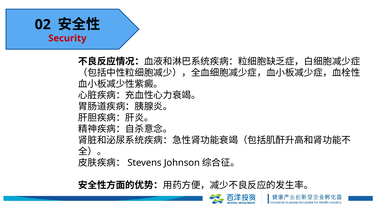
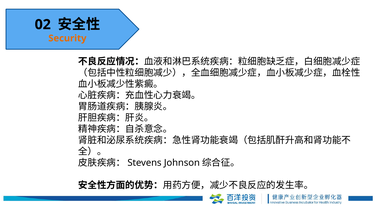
Security colour: red -> orange
